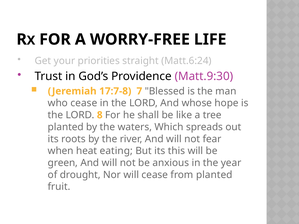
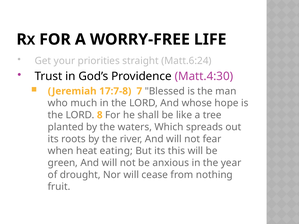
Matt.9:30: Matt.9:30 -> Matt.4:30
who cease: cease -> much
from planted: planted -> nothing
